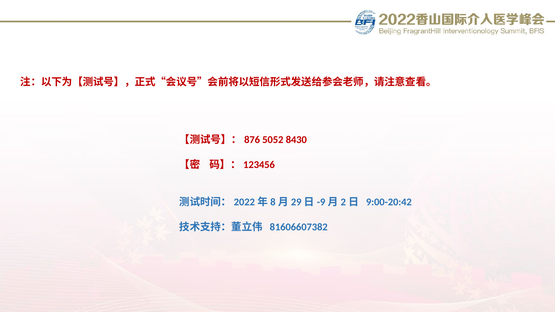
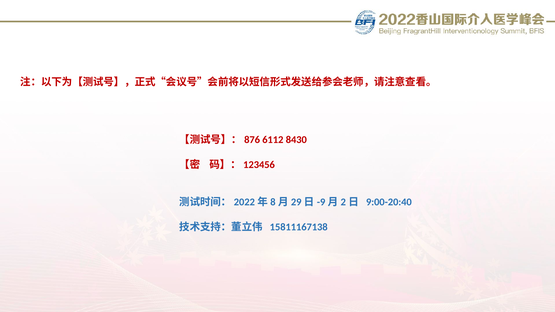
5052: 5052 -> 6112
9:00-20:42: 9:00-20:42 -> 9:00-20:40
81606607382: 81606607382 -> 15811167138
